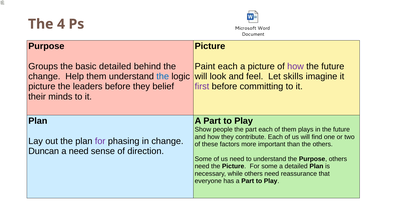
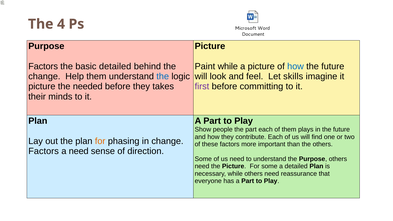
Groups at (43, 66): Groups -> Factors
Paint each: each -> while
how at (296, 66) colour: purple -> blue
leaders: leaders -> needed
belief: belief -> takes
for at (100, 141) colour: purple -> orange
Duncan at (44, 151): Duncan -> Factors
